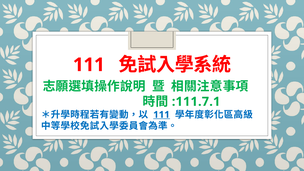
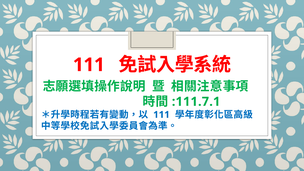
111 at (161, 115) underline: present -> none
